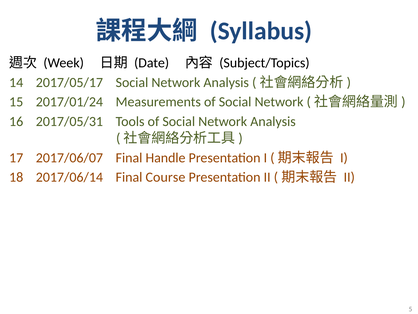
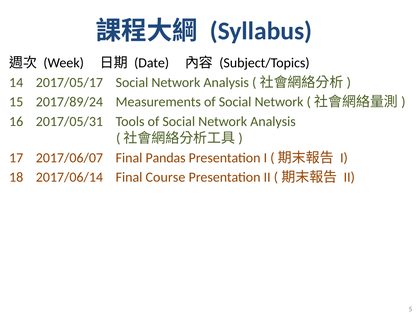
2017/01/24: 2017/01/24 -> 2017/89/24
Handle: Handle -> Pandas
